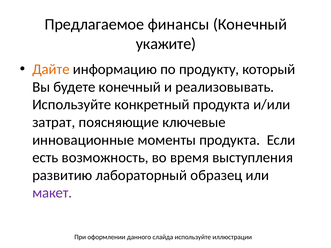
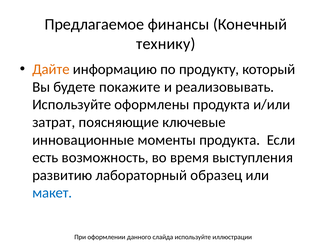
укажите: укажите -> технику
будете конечный: конечный -> покажите
конкретный: конкретный -> оформлены
макет colour: purple -> blue
